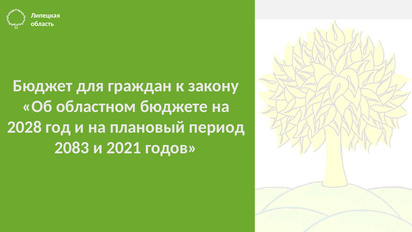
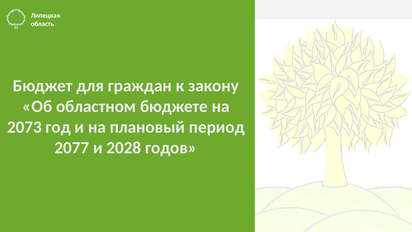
2028: 2028 -> 2073
2083: 2083 -> 2077
2021: 2021 -> 2028
